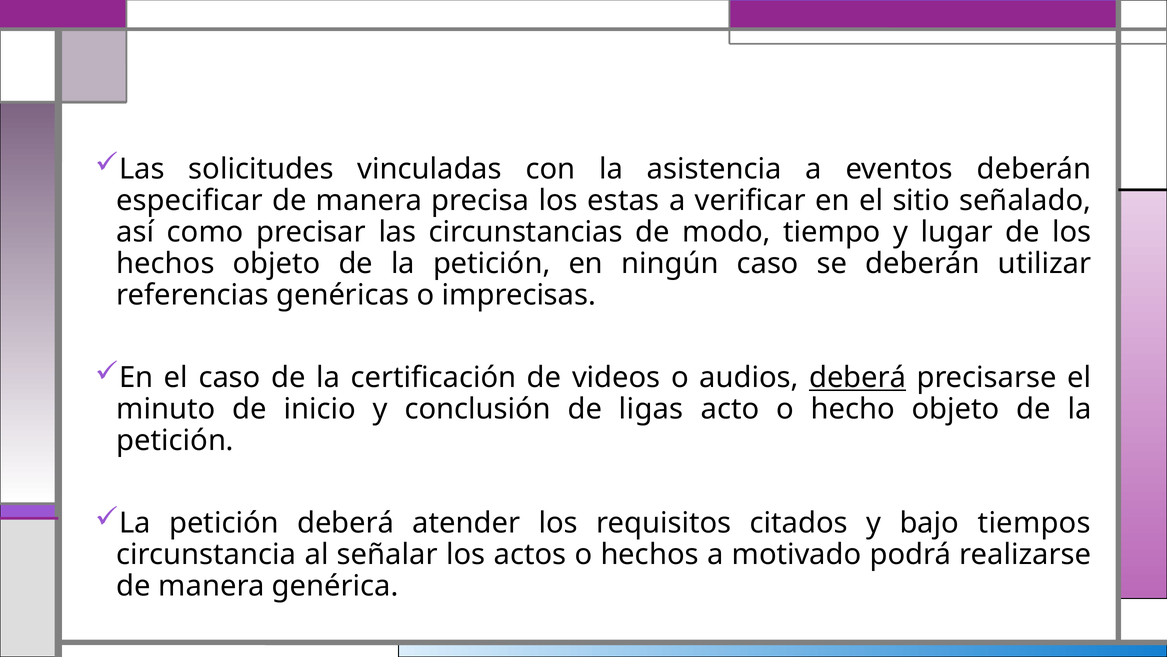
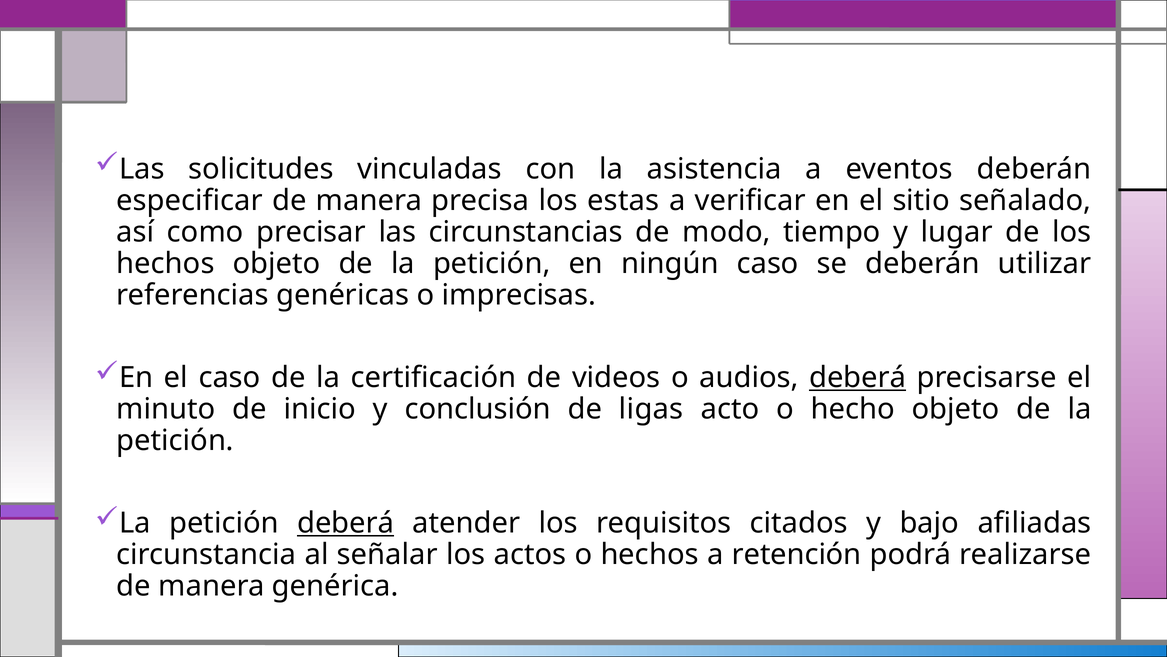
deberá at (346, 523) underline: none -> present
tiempos: tiempos -> afiliadas
motivado: motivado -> retención
